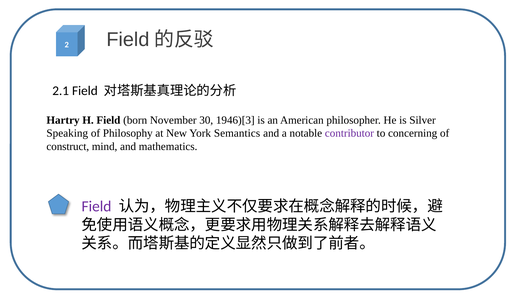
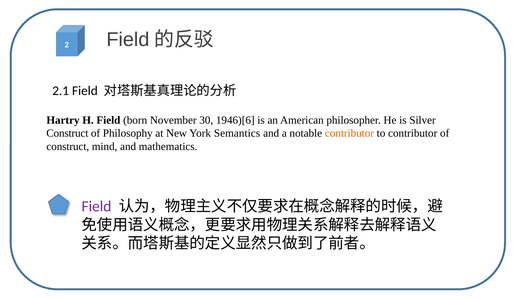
1946)[3: 1946)[3 -> 1946)[6
Speaking at (67, 133): Speaking -> Construct
contributor at (349, 133) colour: purple -> orange
to concerning: concerning -> contributor
